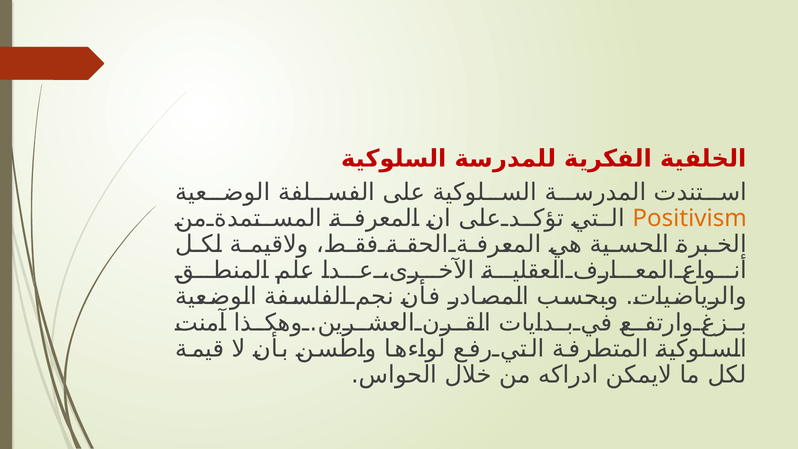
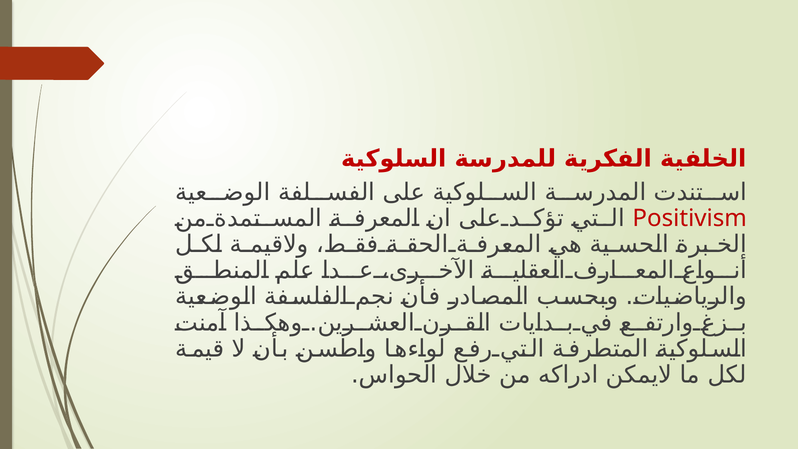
Positivism colour: orange -> red
